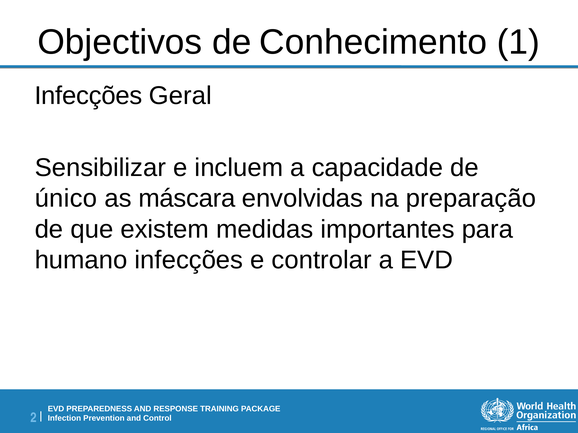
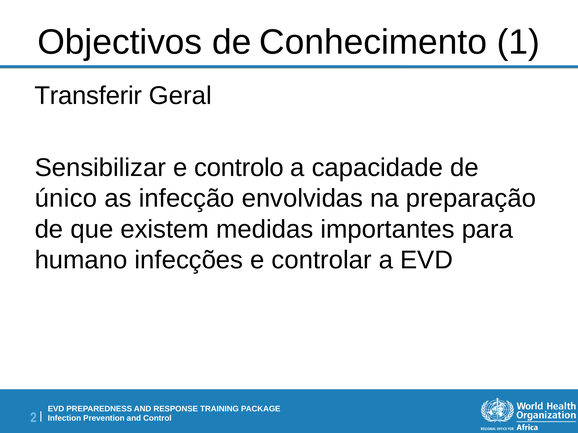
Infecções at (88, 96): Infecções -> Transferir
incluem: incluem -> controlo
máscara: máscara -> infecção
